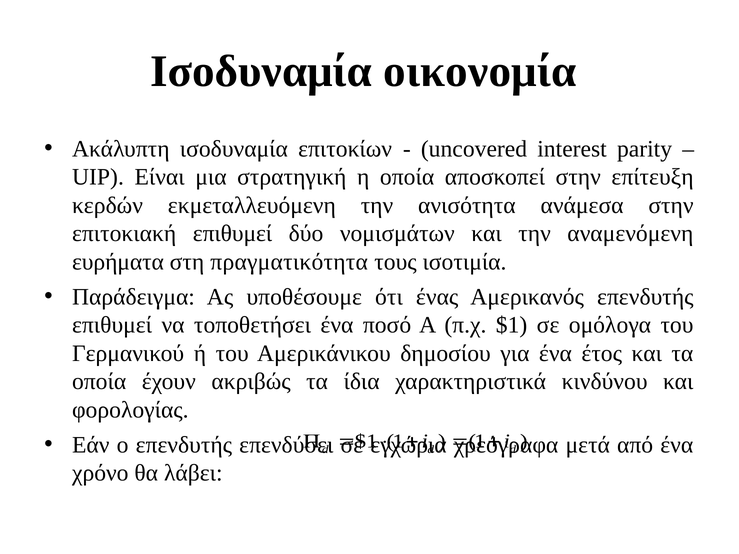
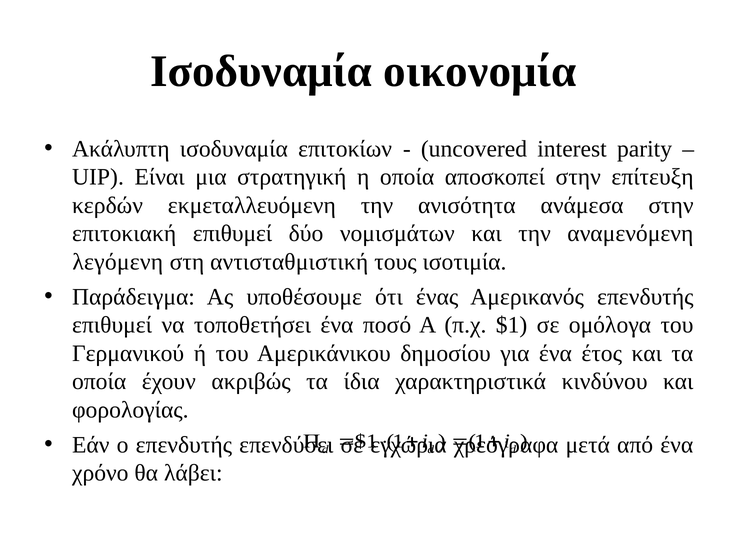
ευρήματα: ευρήματα -> λεγόμενη
πραγματικότητα: πραγματικότητα -> αντισταθμιστική
